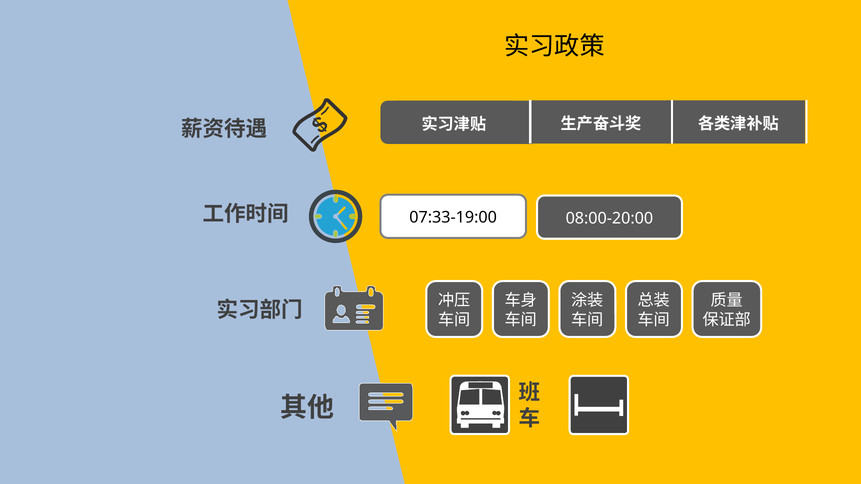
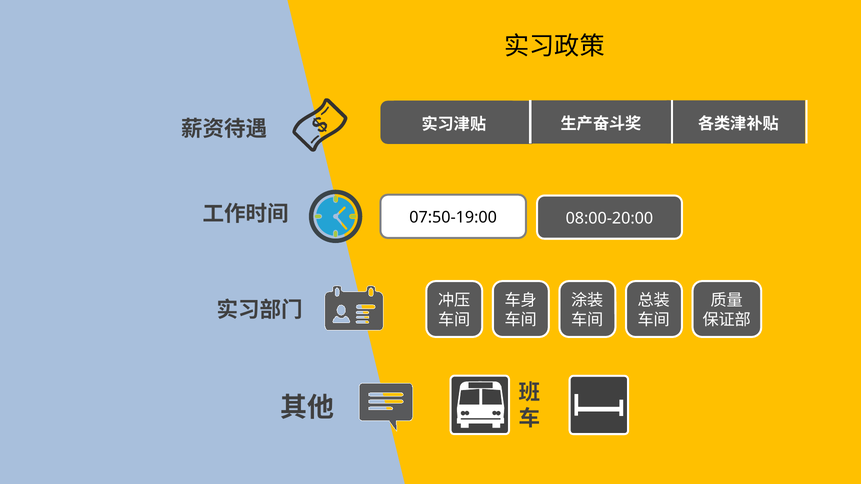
07:33-19:00: 07:33-19:00 -> 07:50-19:00
